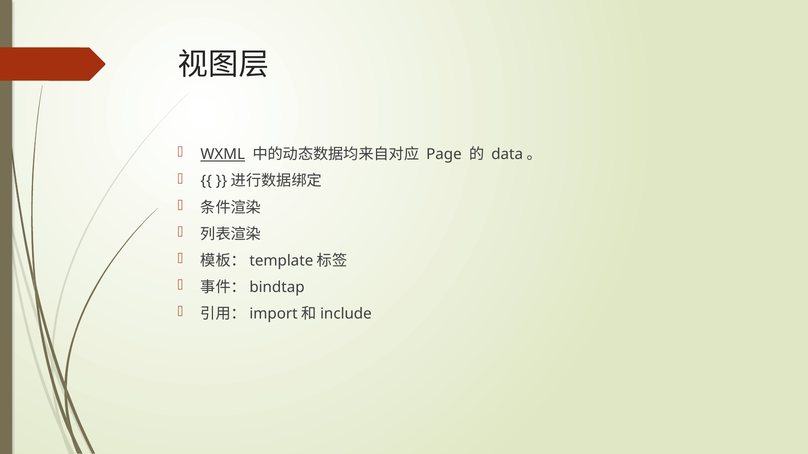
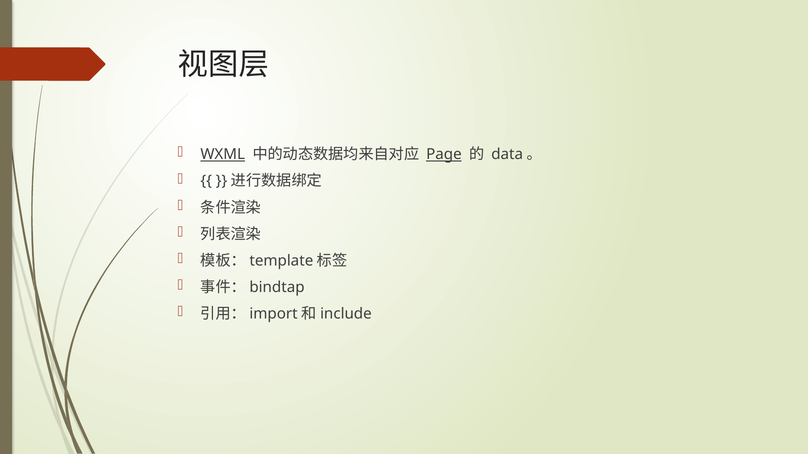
Page underline: none -> present
